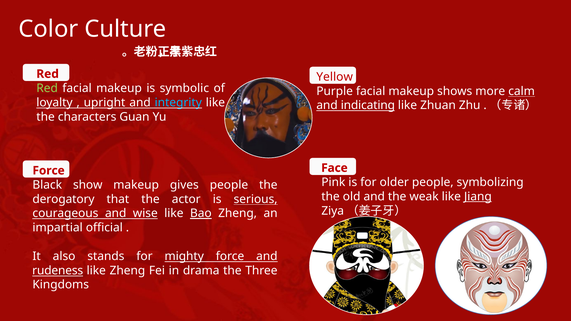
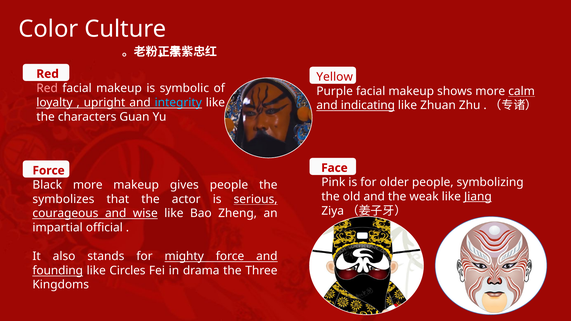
Red at (47, 88) colour: light green -> pink
Black show: show -> more
derogatory: derogatory -> symbolizes
Bao underline: present -> none
rudeness: rudeness -> founding
like Zheng: Zheng -> Circles
